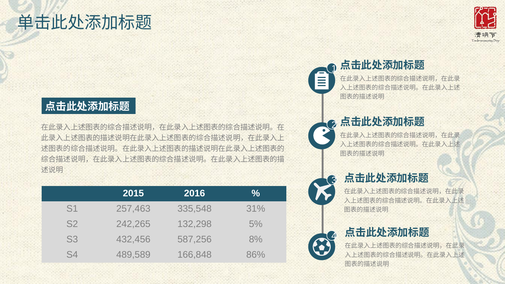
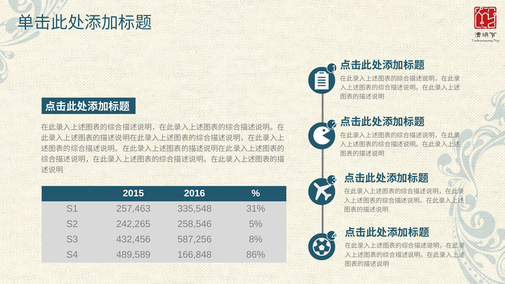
132,298: 132,298 -> 258,546
